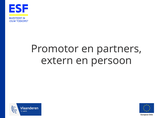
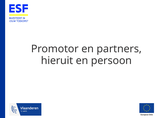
extern: extern -> hieruit
